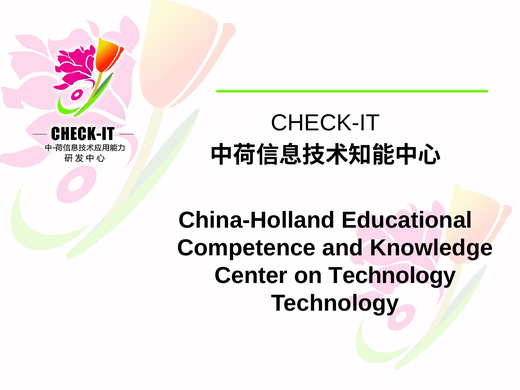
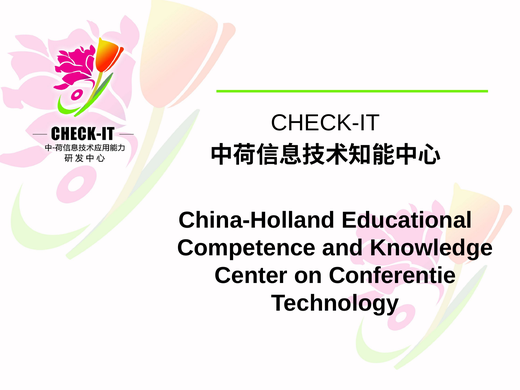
on Technology: Technology -> Conferentie
